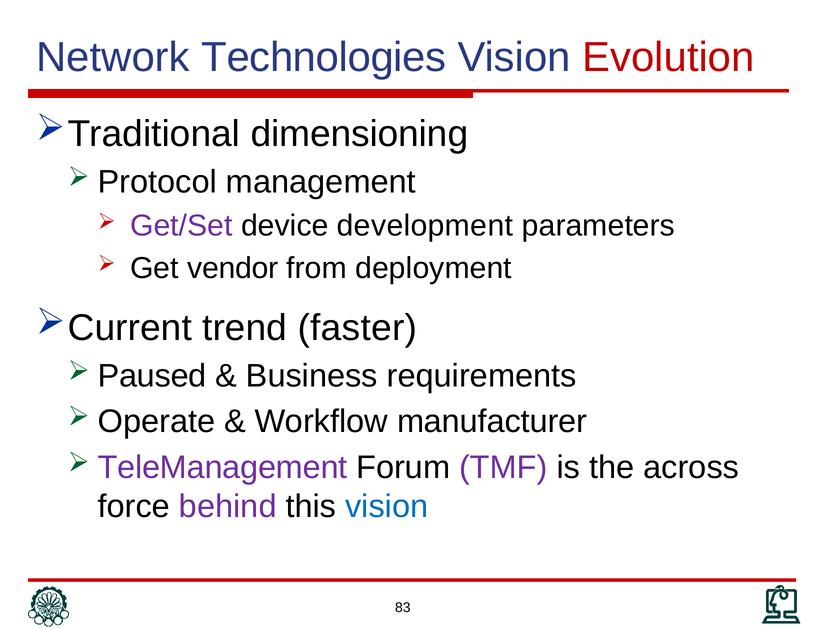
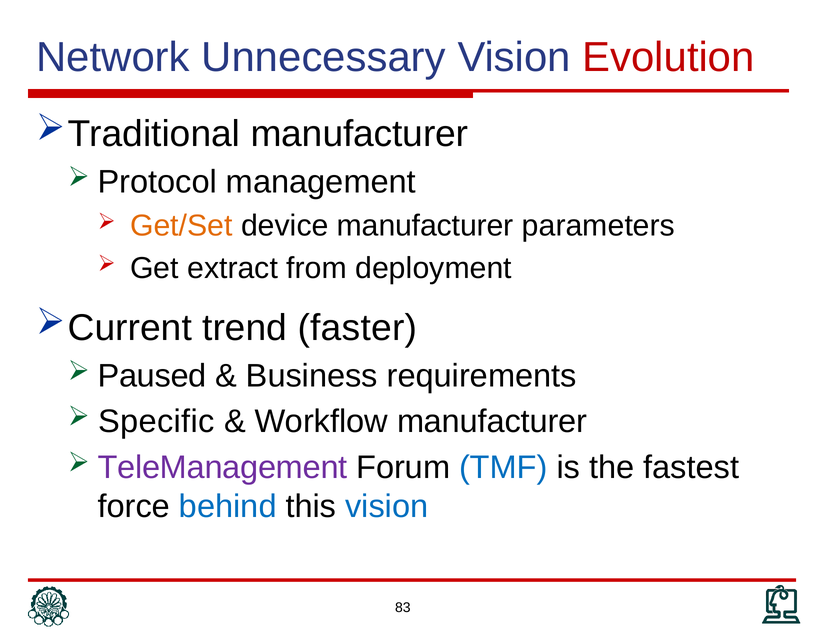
Technologies: Technologies -> Unnecessary
dimensioning at (359, 134): dimensioning -> manufacturer
Get/Set colour: purple -> orange
device development: development -> manufacturer
vendor: vendor -> extract
Operate: Operate -> Specific
TMF colour: purple -> blue
across: across -> fastest
behind colour: purple -> blue
